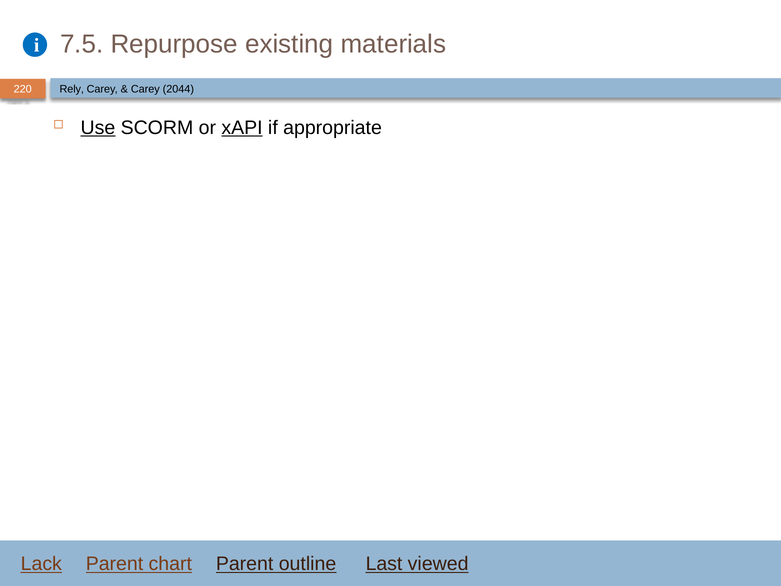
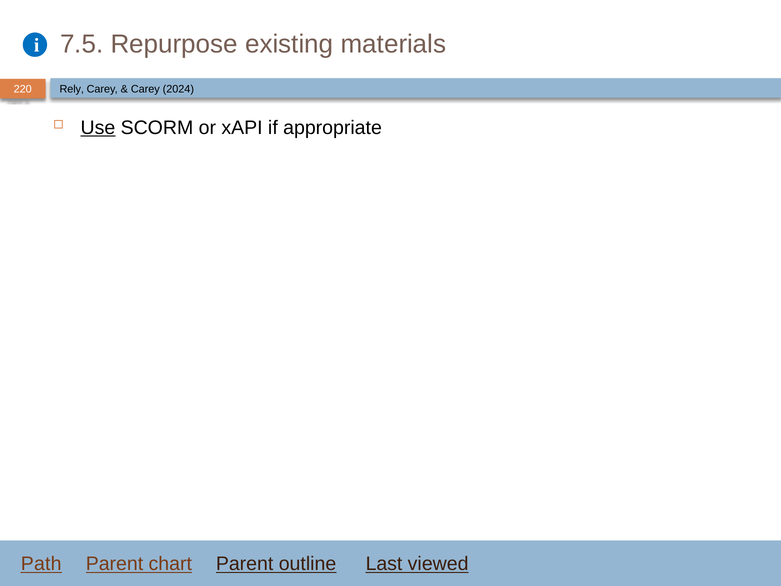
2044: 2044 -> 2024
xAPI underline: present -> none
Lack: Lack -> Path
